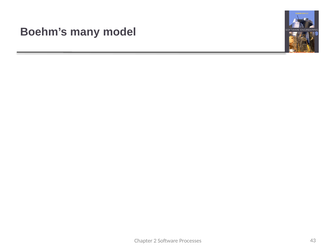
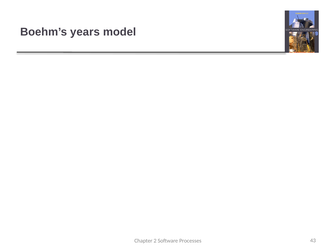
many: many -> years
